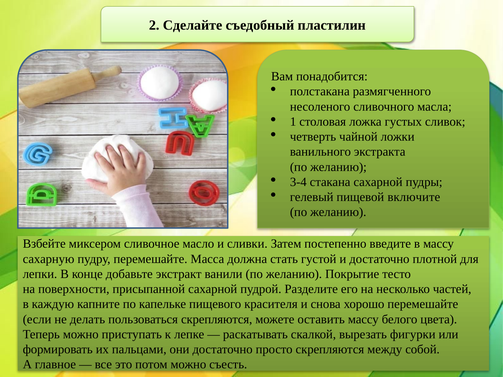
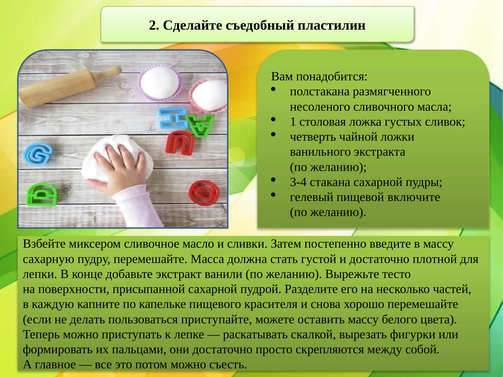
Покрытие: Покрытие -> Вырежьте
пользоваться скрепляются: скрепляются -> приступайте
